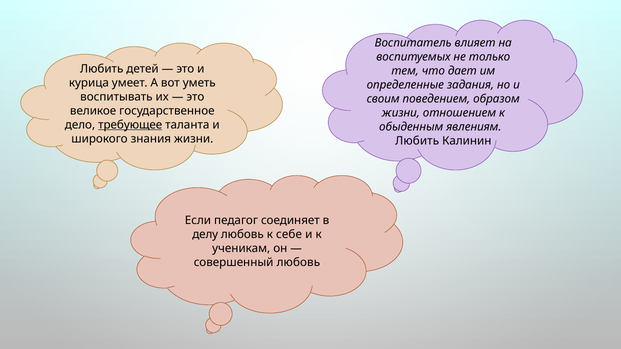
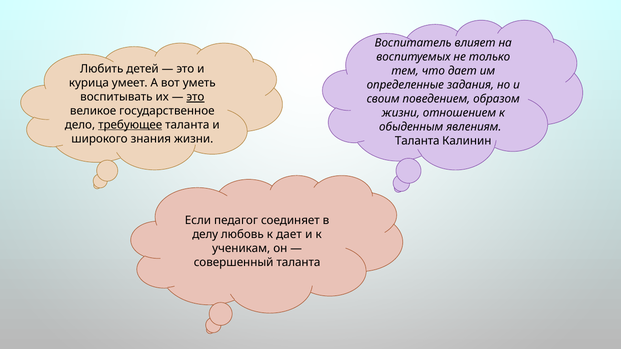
это at (195, 97) underline: none -> present
Любить at (417, 141): Любить -> Таланта
к себе: себе -> дает
совершенный любовь: любовь -> таланта
